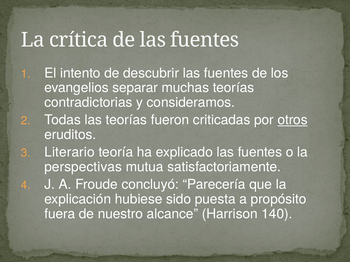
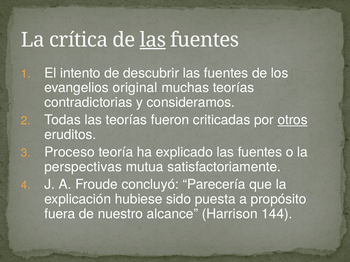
las at (153, 40) underline: none -> present
separar: separar -> original
Literario: Literario -> Proceso
140: 140 -> 144
